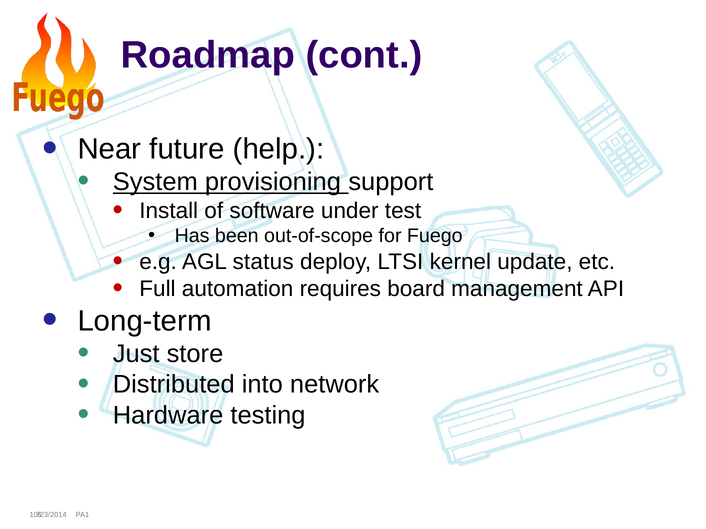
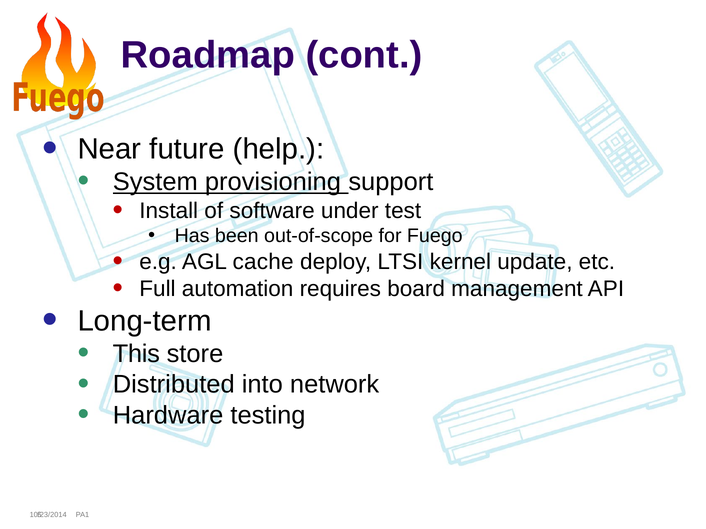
status: status -> cache
Just: Just -> This
